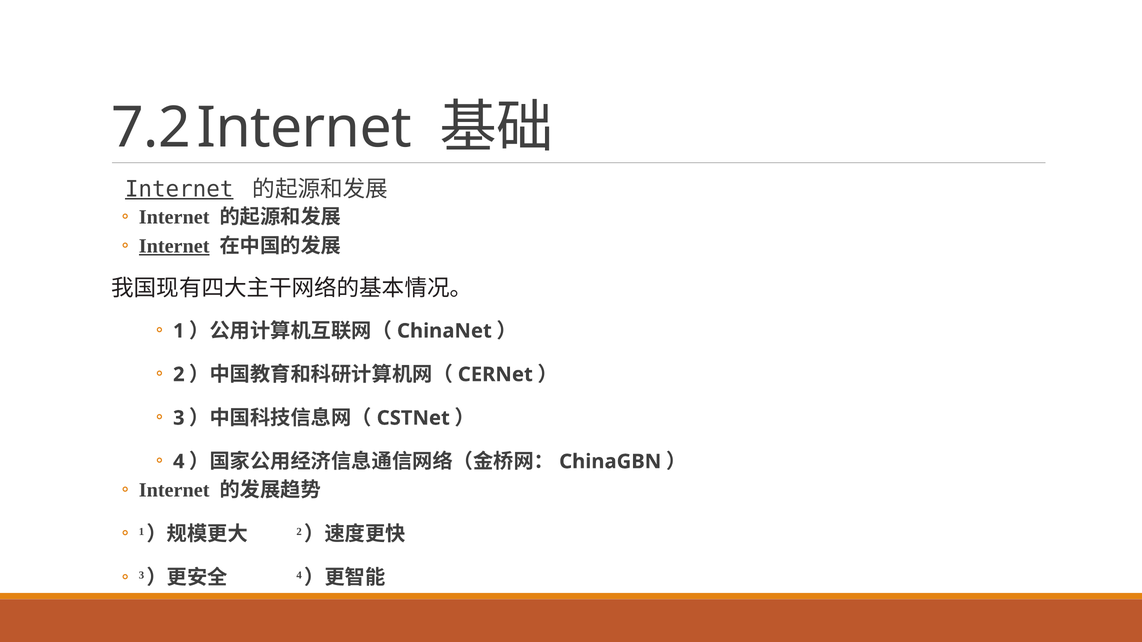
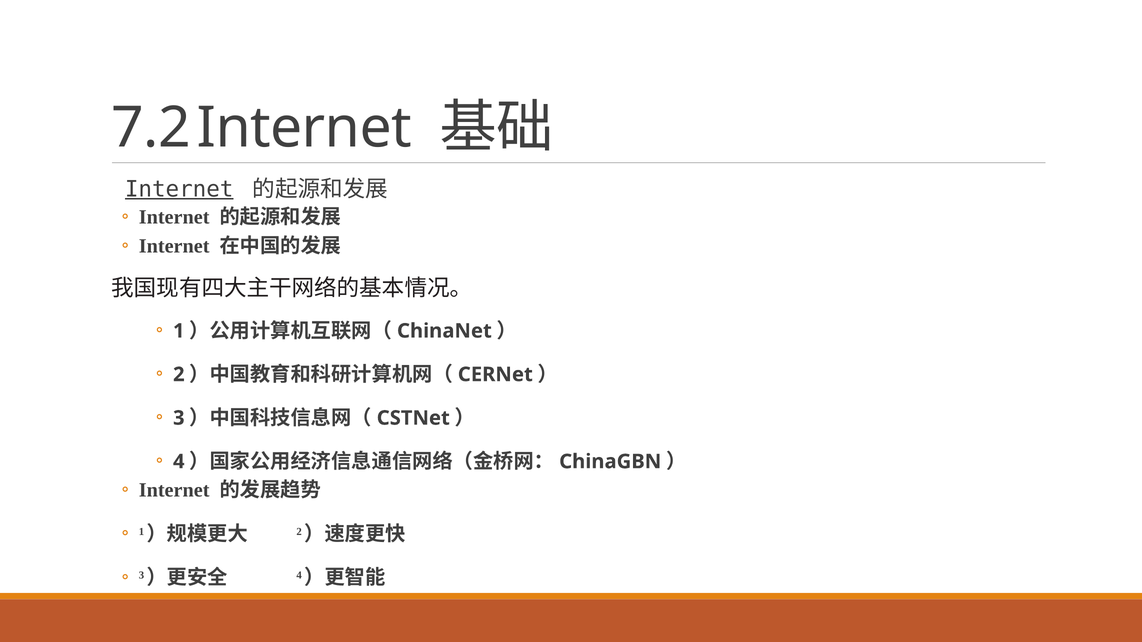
Internet at (174, 246) underline: present -> none
